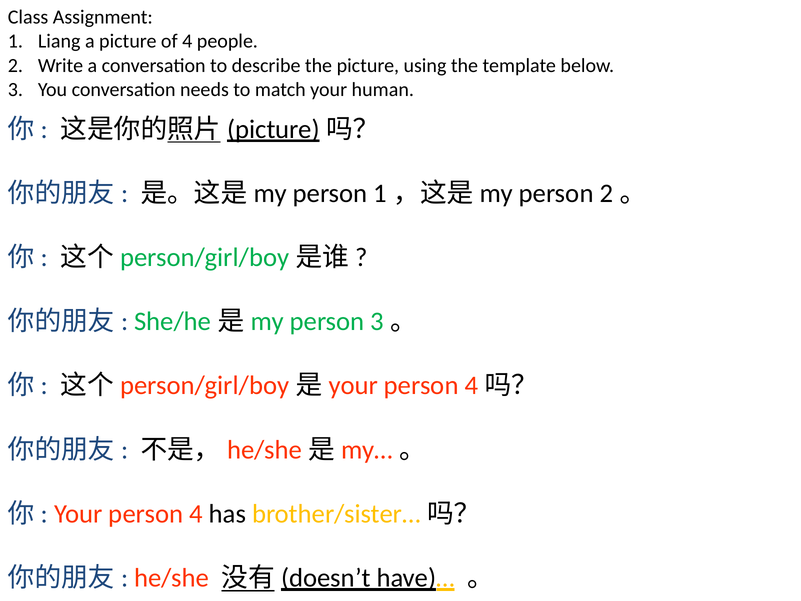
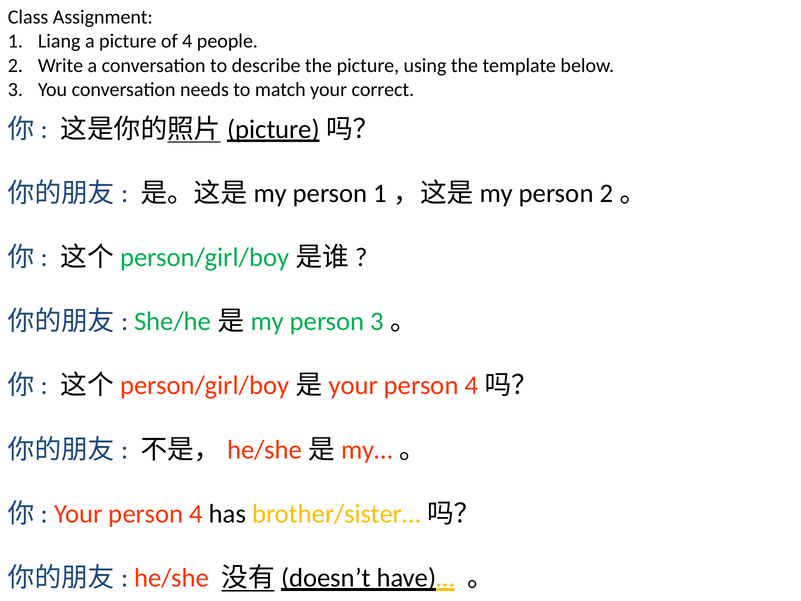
human: human -> correct
